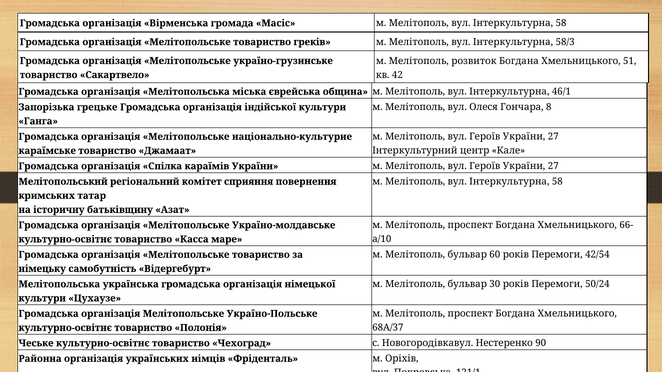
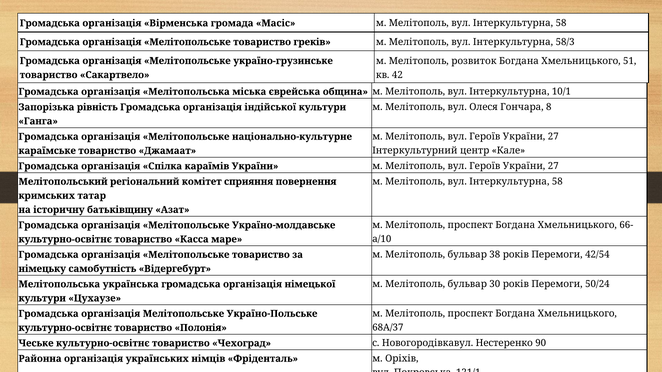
46/1: 46/1 -> 10/1
грецьке: грецьке -> рівність
60: 60 -> 38
